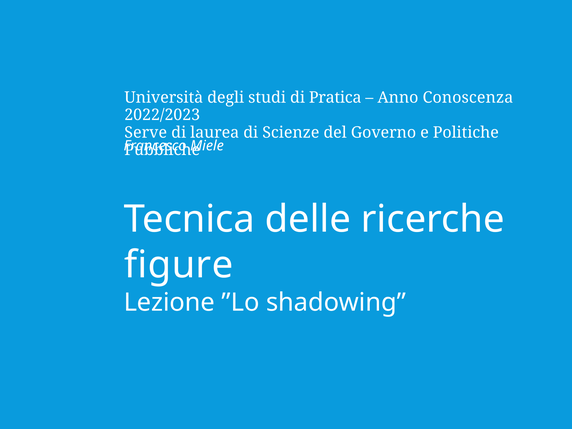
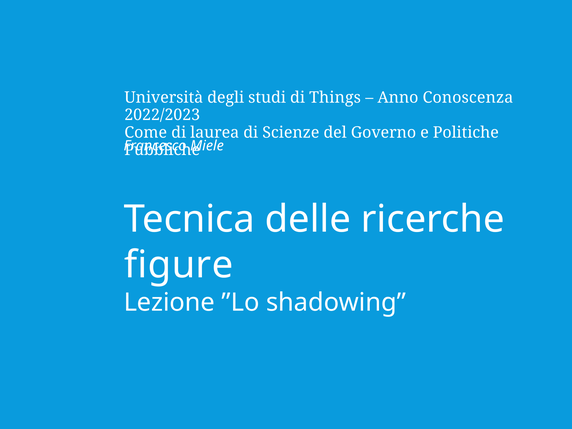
Pratica: Pratica -> Things
Serve: Serve -> Come
